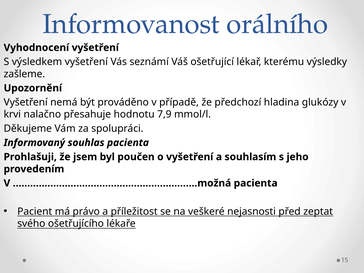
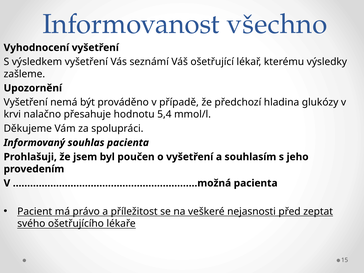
orálního: orálního -> všechno
7,9: 7,9 -> 5,4
